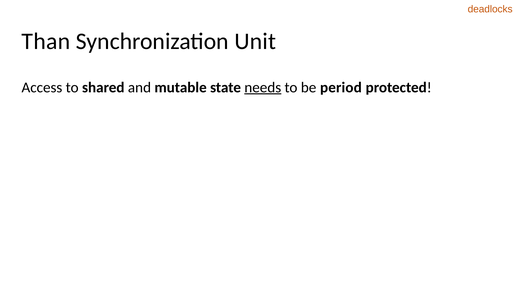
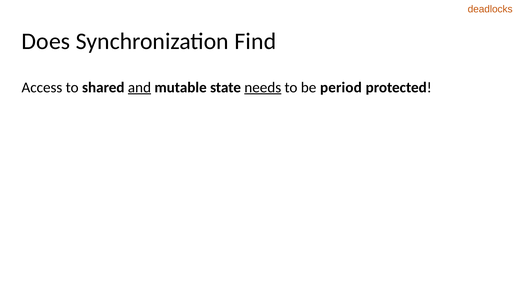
Than: Than -> Does
Unit: Unit -> Find
and underline: none -> present
